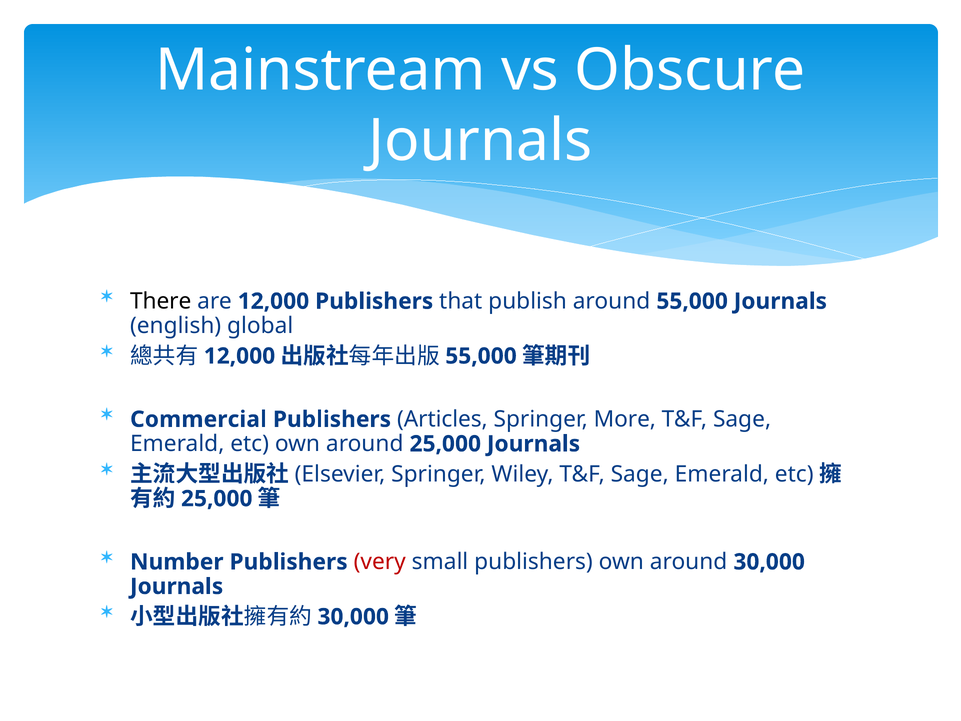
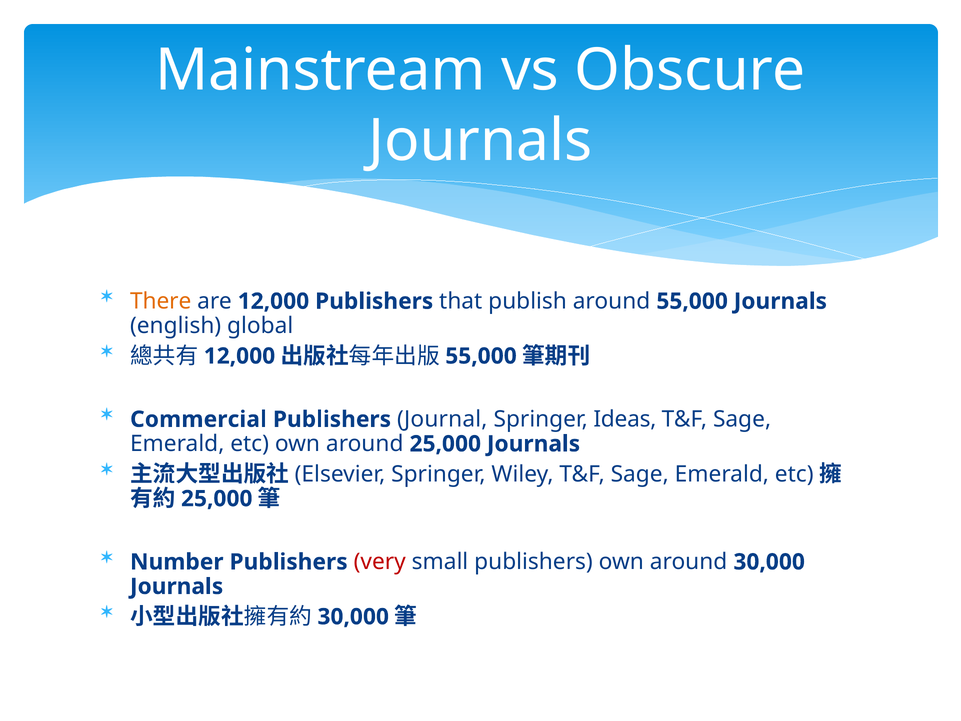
There colour: black -> orange
Articles: Articles -> Journal
More: More -> Ideas
